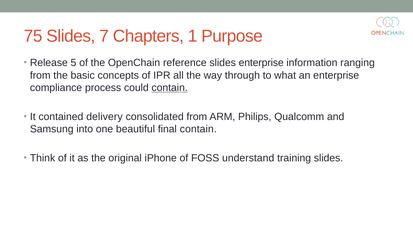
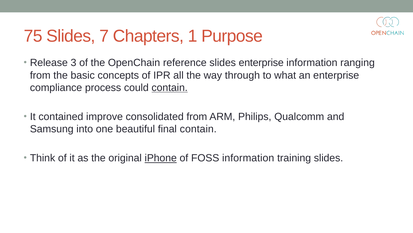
5: 5 -> 3
delivery: delivery -> improve
iPhone underline: none -> present
FOSS understand: understand -> information
